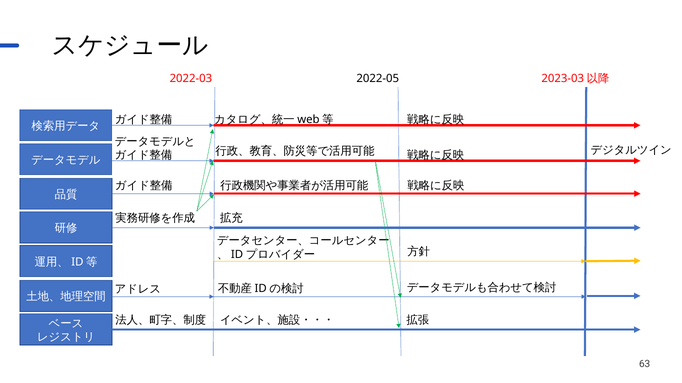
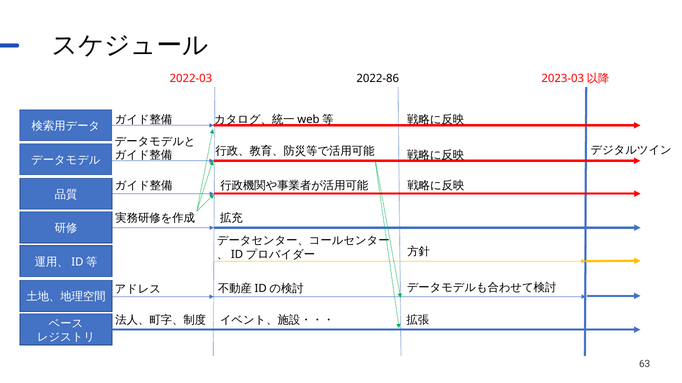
2022-05: 2022-05 -> 2022-86
